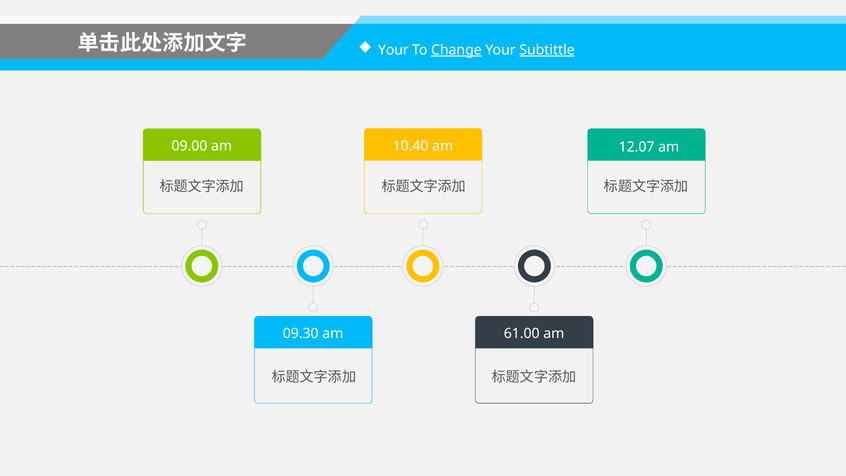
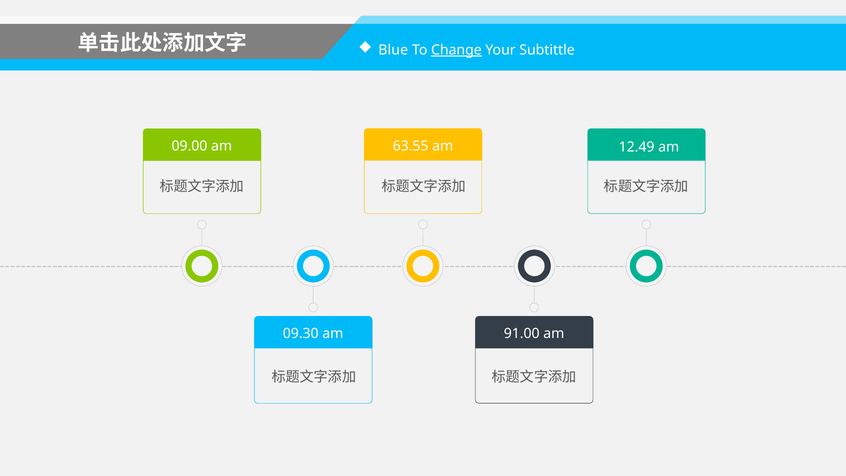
Your at (393, 50): Your -> Blue
Subtittle underline: present -> none
10.40: 10.40 -> 63.55
12.07: 12.07 -> 12.49
61.00: 61.00 -> 91.00
